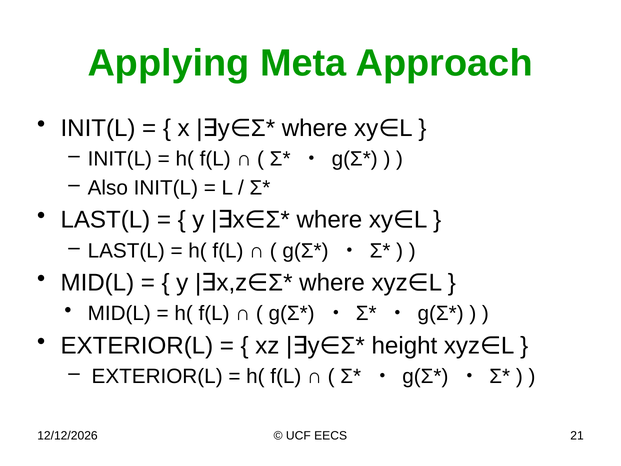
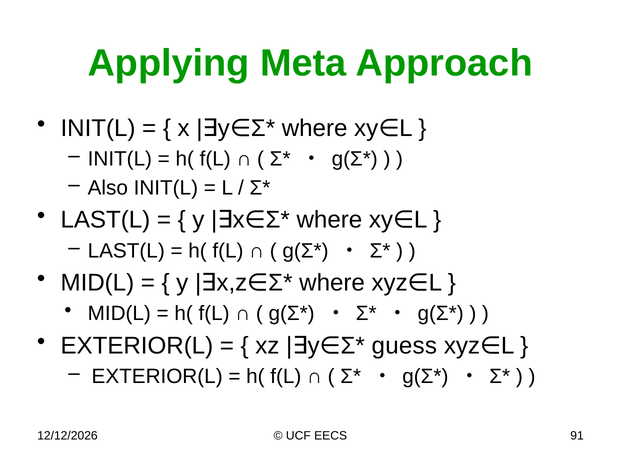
height: height -> guess
21: 21 -> 91
